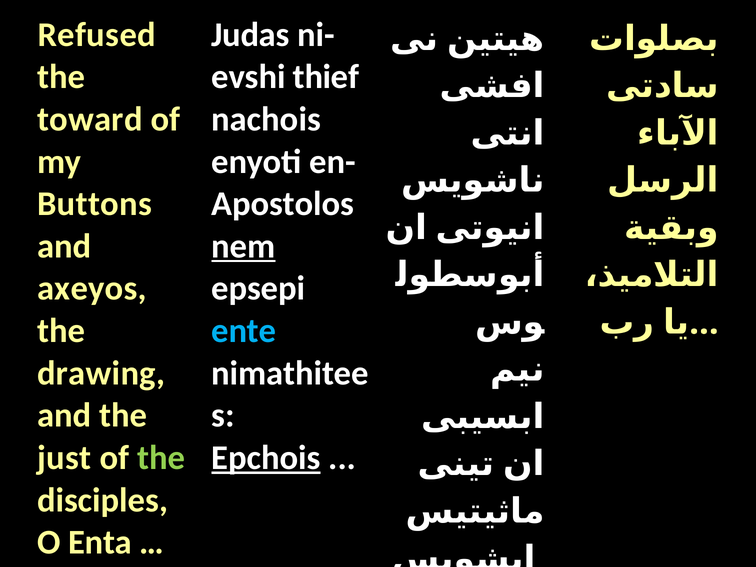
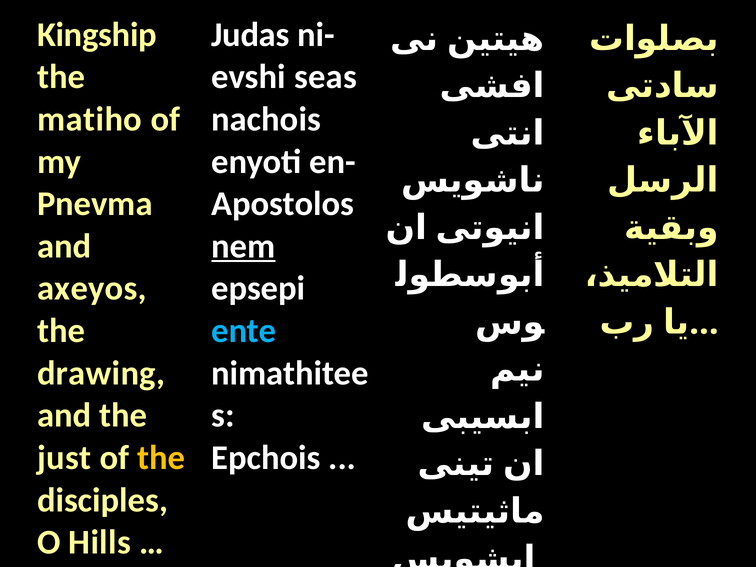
Refused: Refused -> Kingship
thief: thief -> seas
toward: toward -> matiho
Buttons: Buttons -> Pnevma
the at (161, 458) colour: light green -> yellow
Epchois underline: present -> none
Enta: Enta -> Hills
